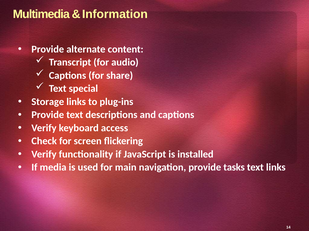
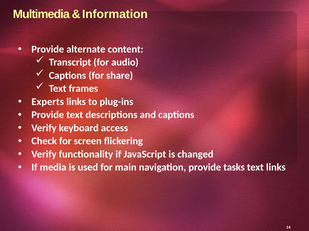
special: special -> frames
Storage: Storage -> Experts
installed: installed -> changed
